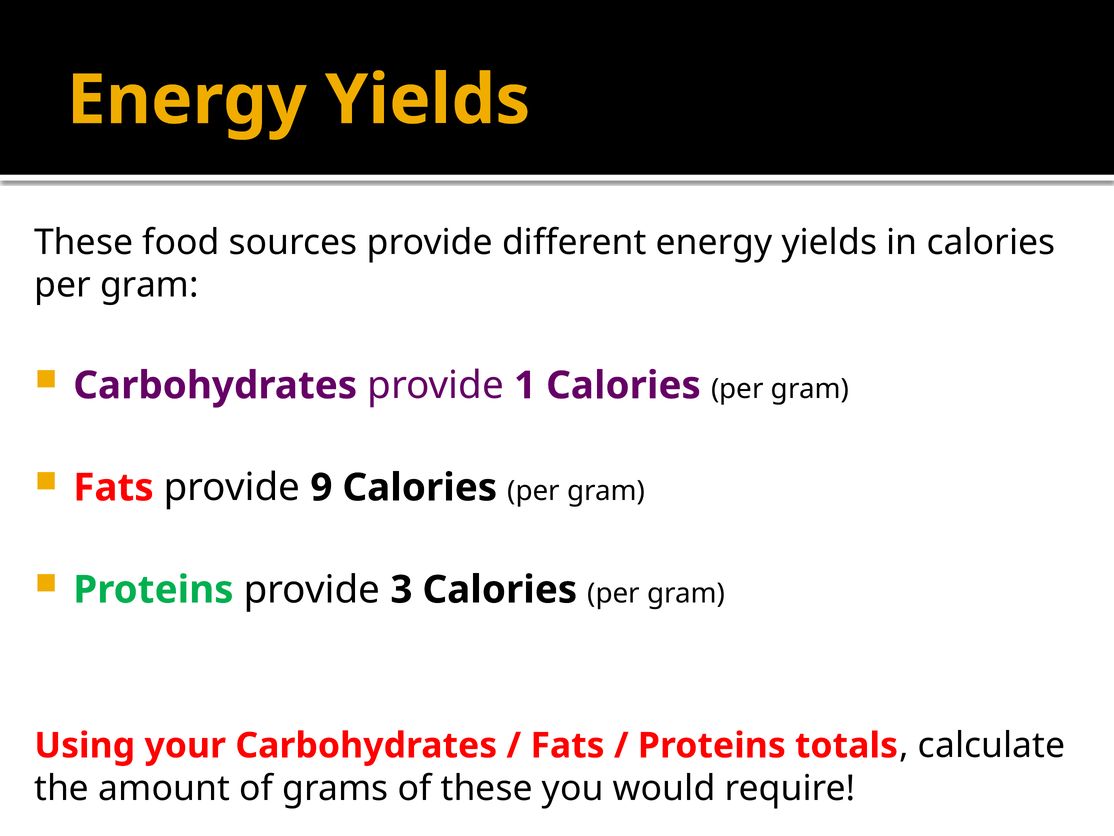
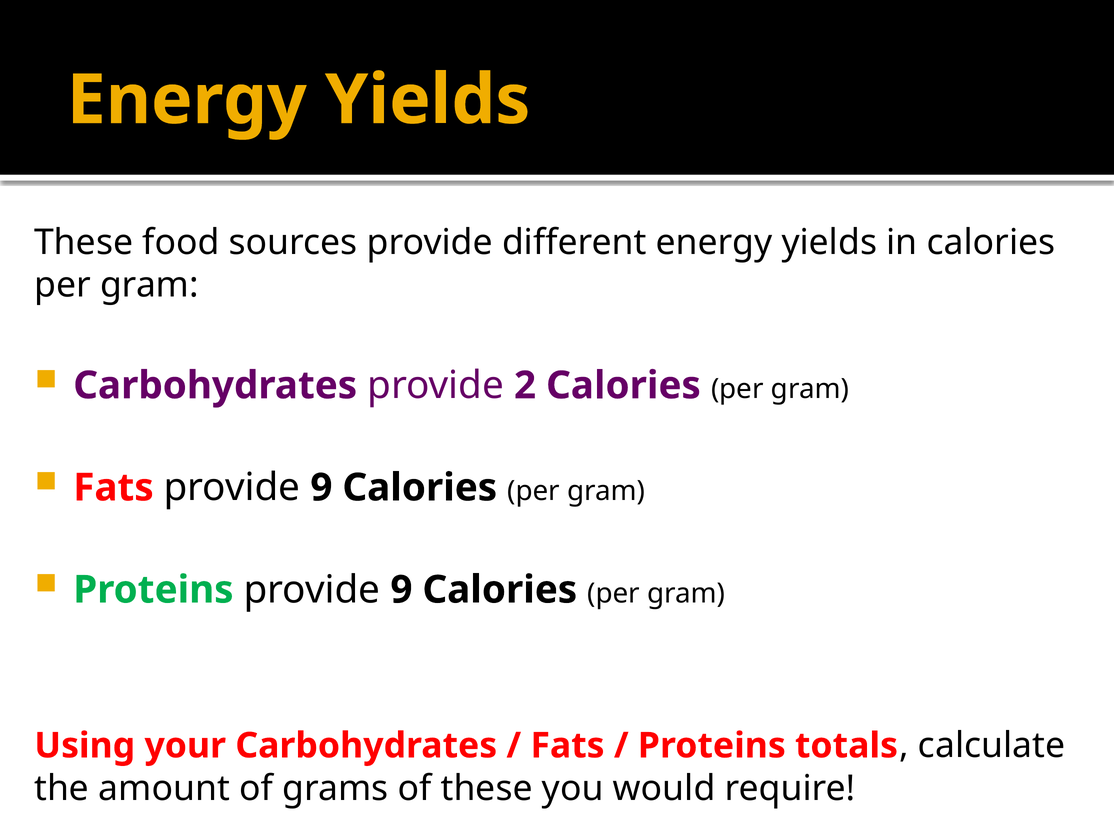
1: 1 -> 2
Proteins provide 3: 3 -> 9
